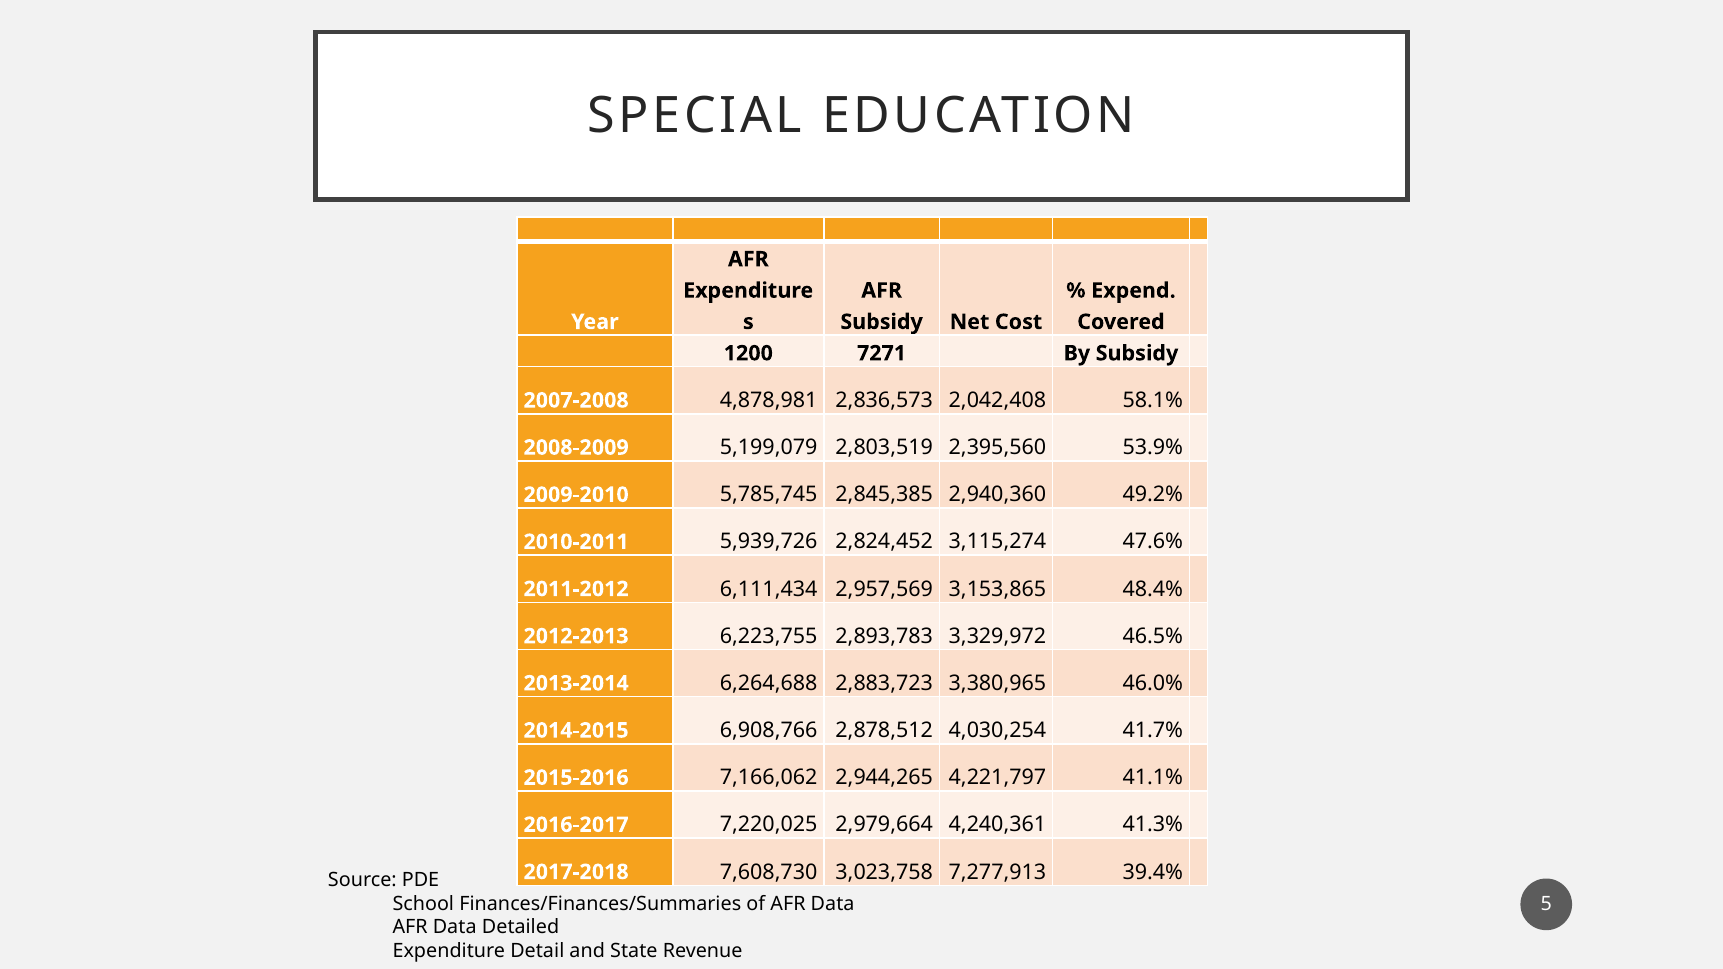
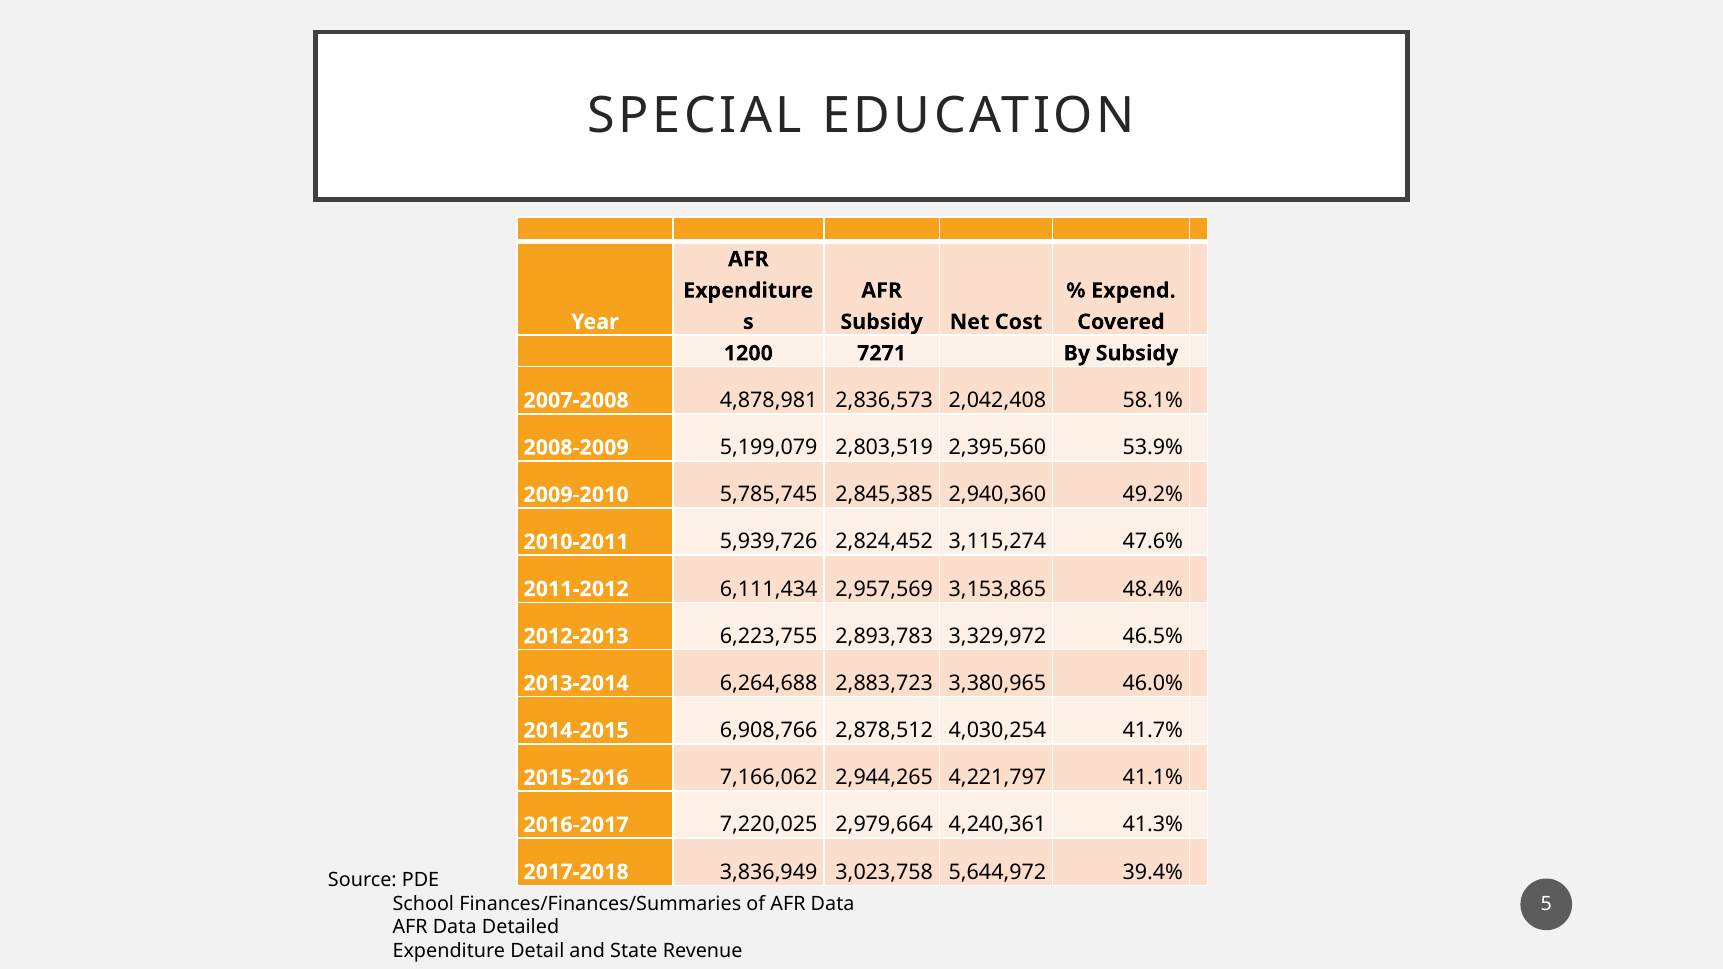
7,608,730: 7,608,730 -> 3,836,949
7,277,913: 7,277,913 -> 5,644,972
